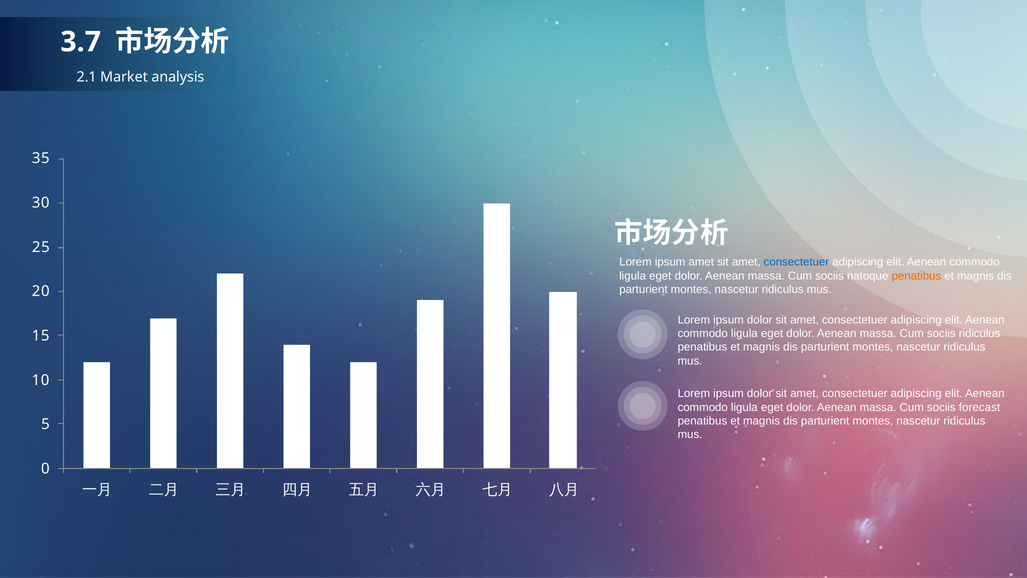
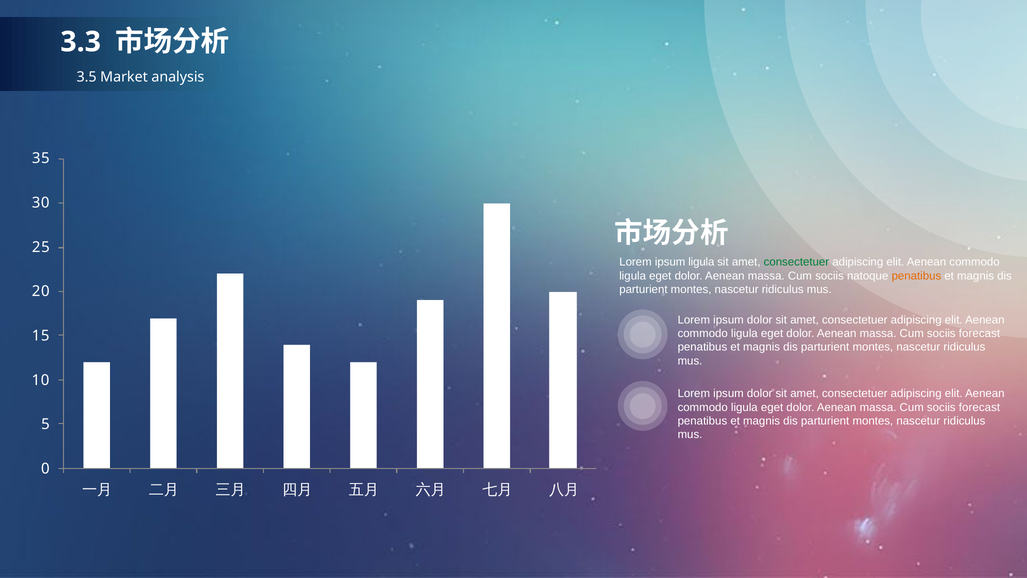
3.7: 3.7 -> 3.3
2.1: 2.1 -> 3.5
ipsum amet: amet -> ligula
consectetuer at (796, 262) colour: blue -> green
ridiculus at (980, 333): ridiculus -> forecast
